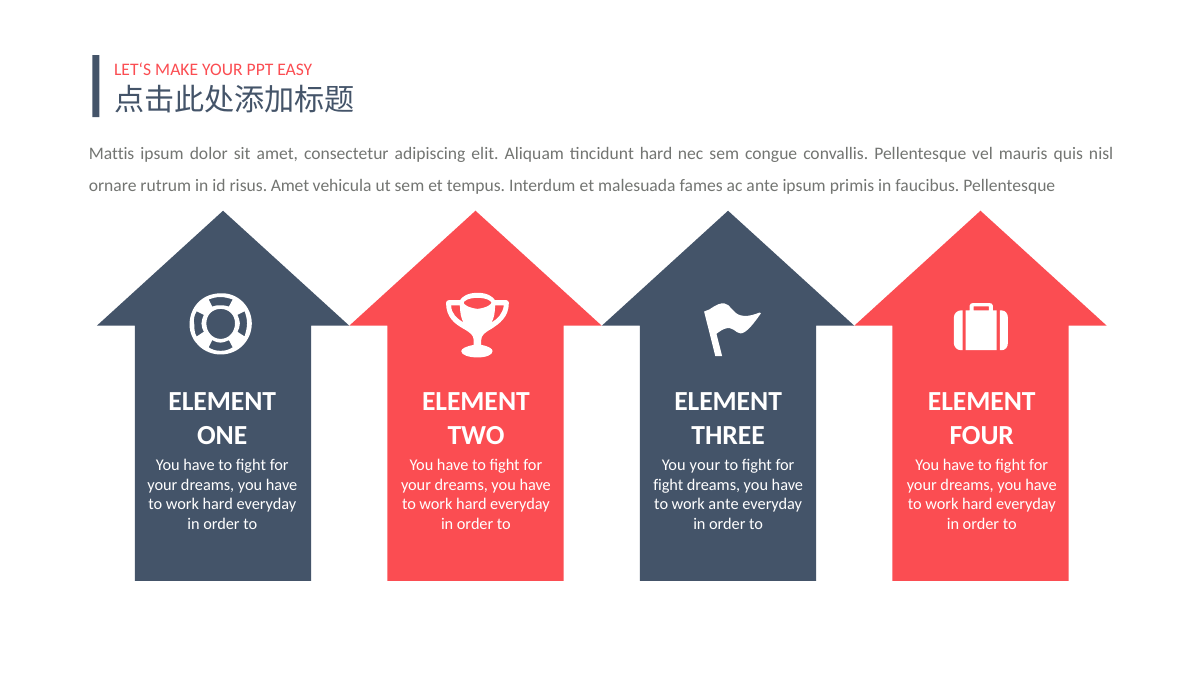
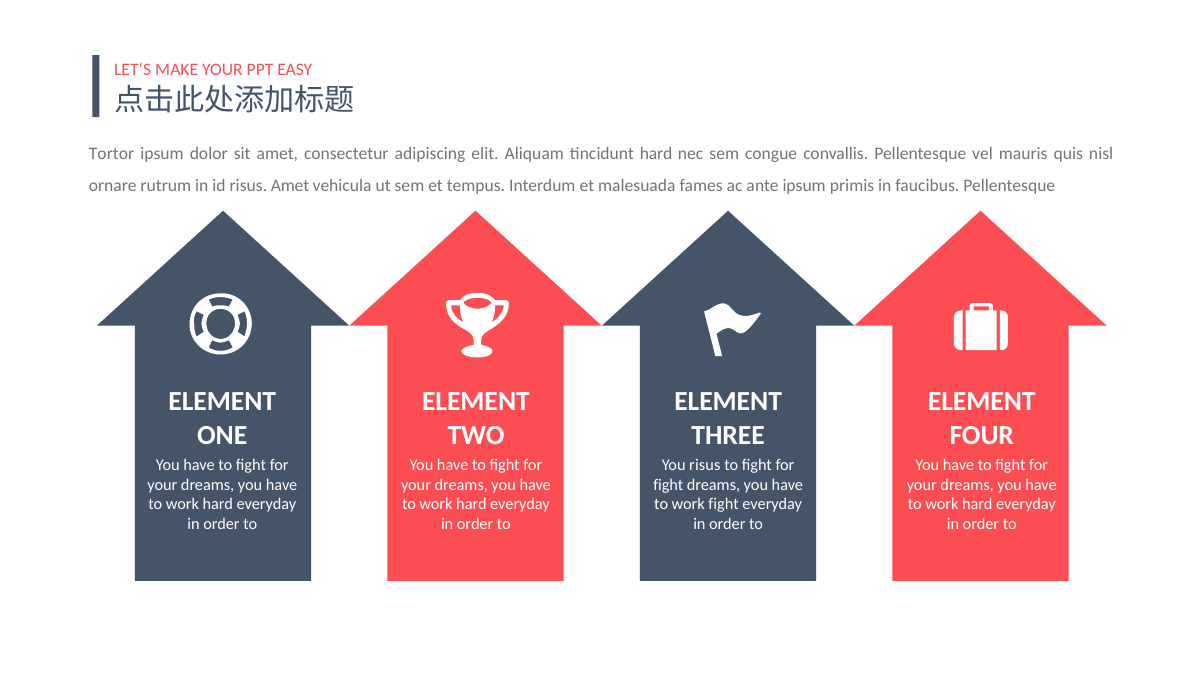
Mattis: Mattis -> Tortor
You your: your -> risus
work ante: ante -> fight
